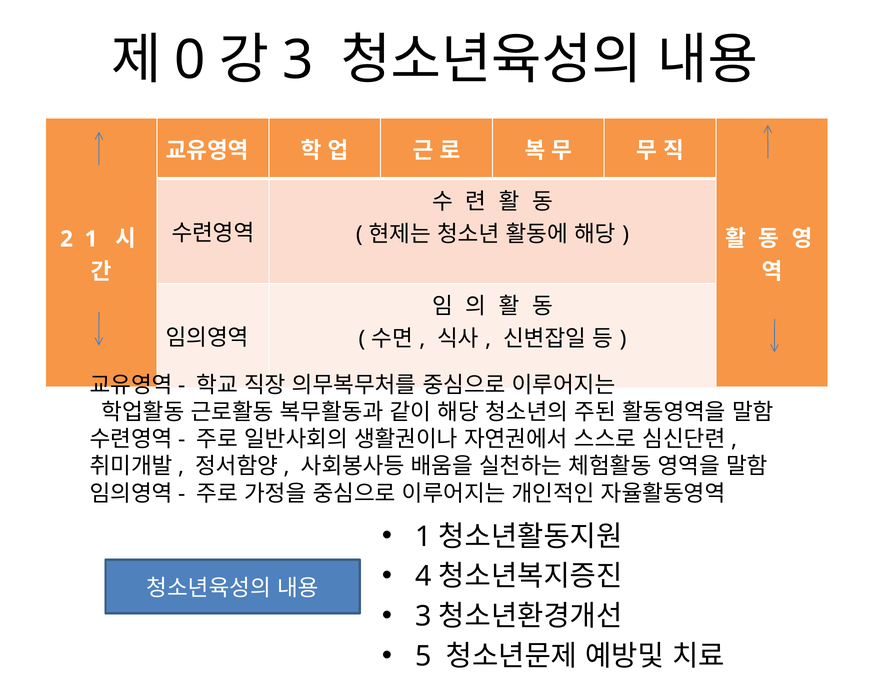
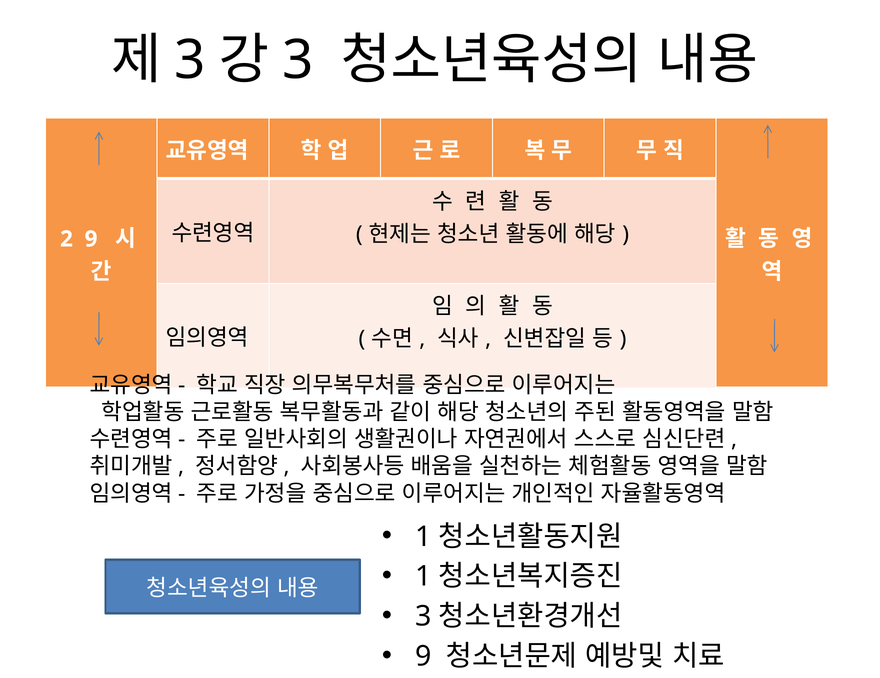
0 at (190, 60): 0 -> 3
2 1: 1 -> 9
4 at (424, 576): 4 -> 1
5 at (424, 656): 5 -> 9
